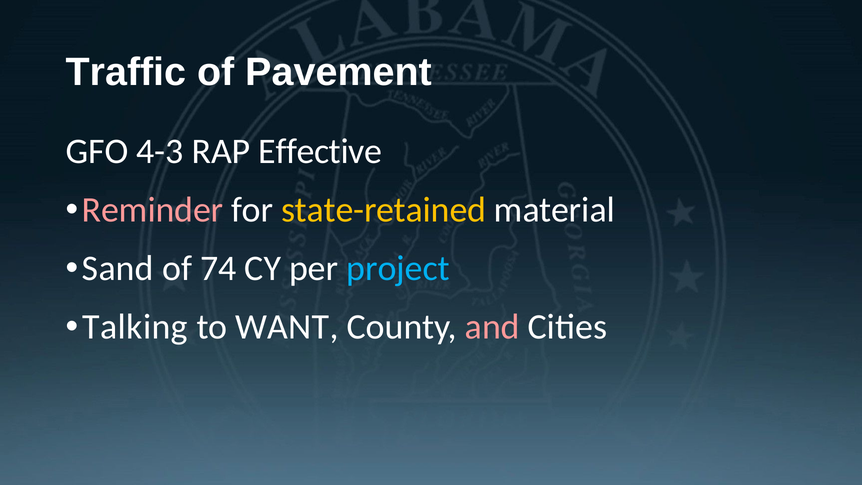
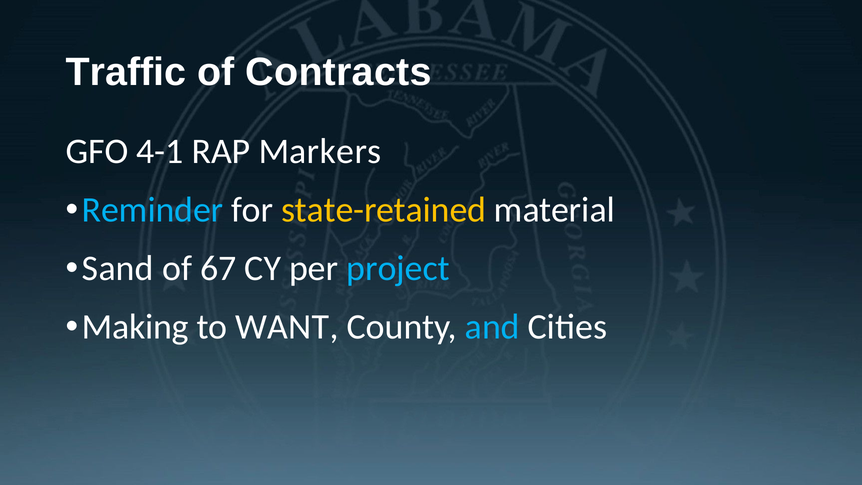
Pavement: Pavement -> Contracts
4-3: 4-3 -> 4-1
Effective: Effective -> Markers
Reminder colour: pink -> light blue
74: 74 -> 67
Talking: Talking -> Making
and colour: pink -> light blue
